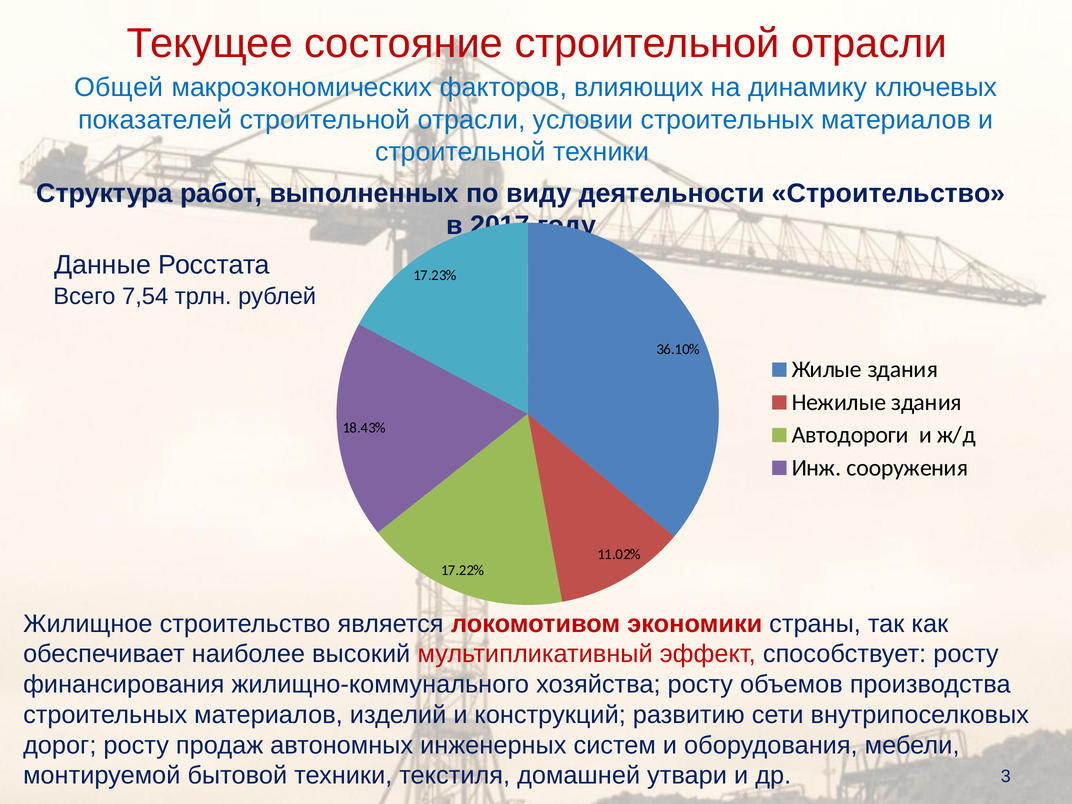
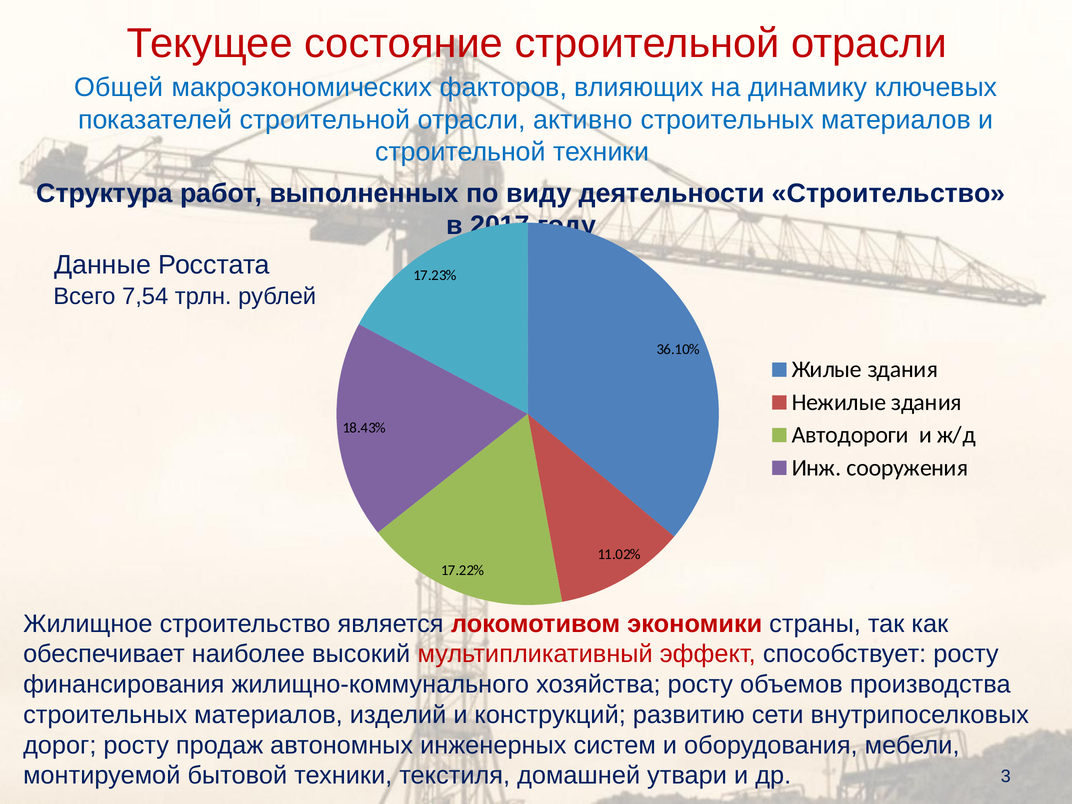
условии: условии -> активно
